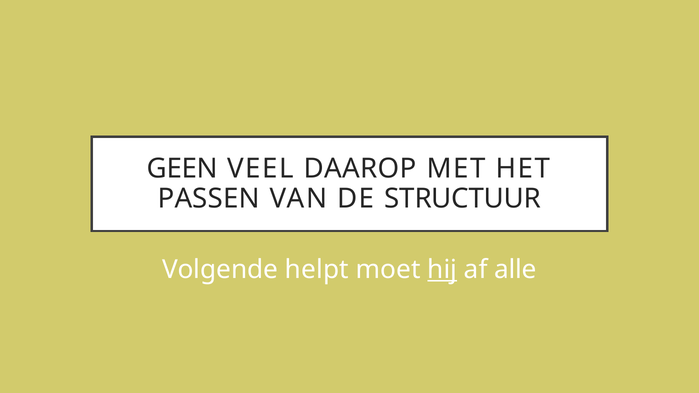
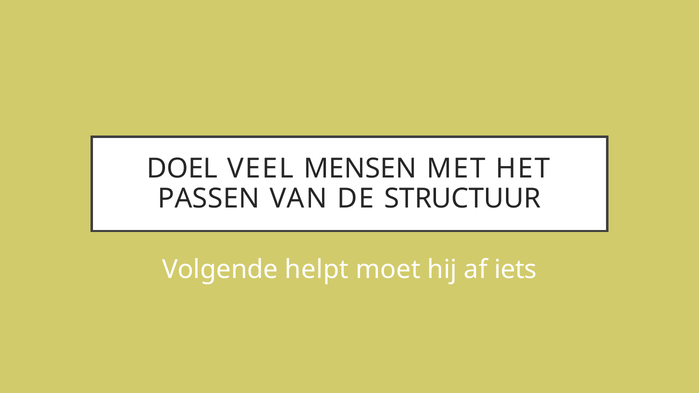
GEEN: GEEN -> DOEL
DAAROP: DAAROP -> MENSEN
hij underline: present -> none
alle: alle -> iets
